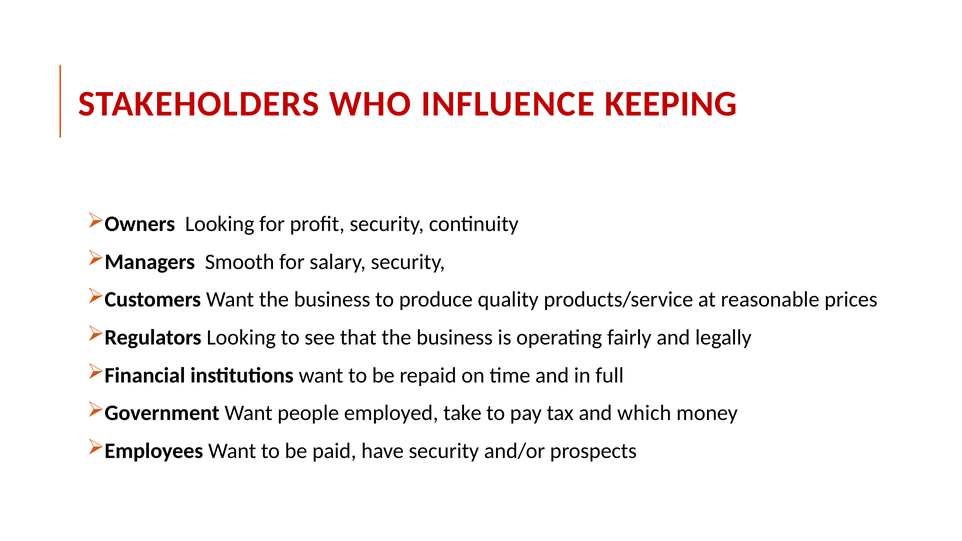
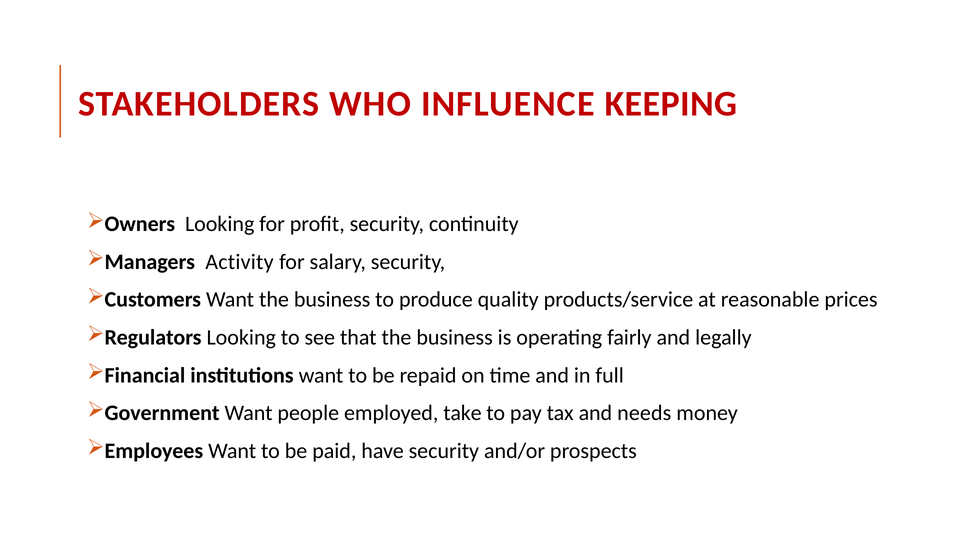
Smooth: Smooth -> Activity
which: which -> needs
